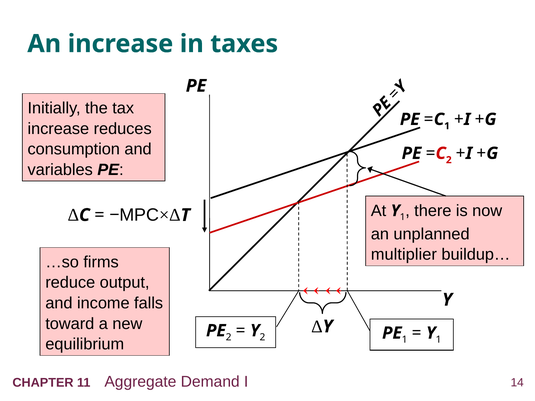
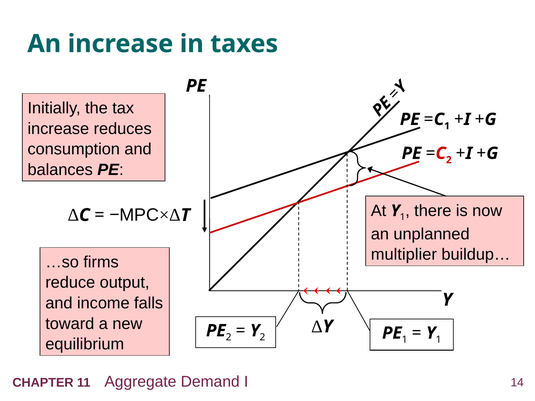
variables: variables -> balances
